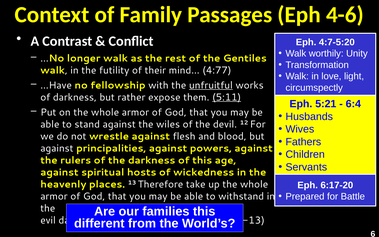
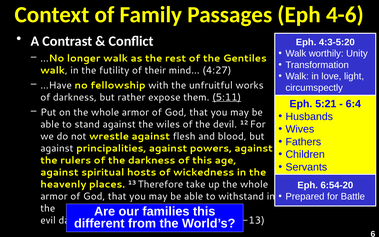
4:7-5:20: 4:7-5:20 -> 4:3-5:20
4:77: 4:77 -> 4:27
unfruitful underline: present -> none
6:17-20: 6:17-20 -> 6:54-20
